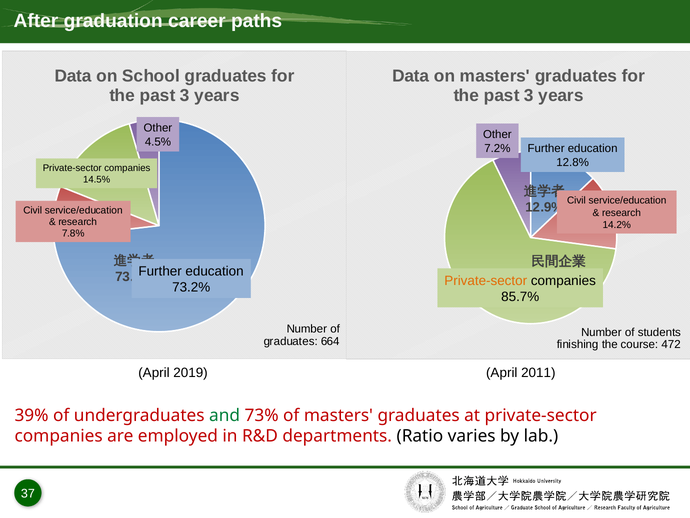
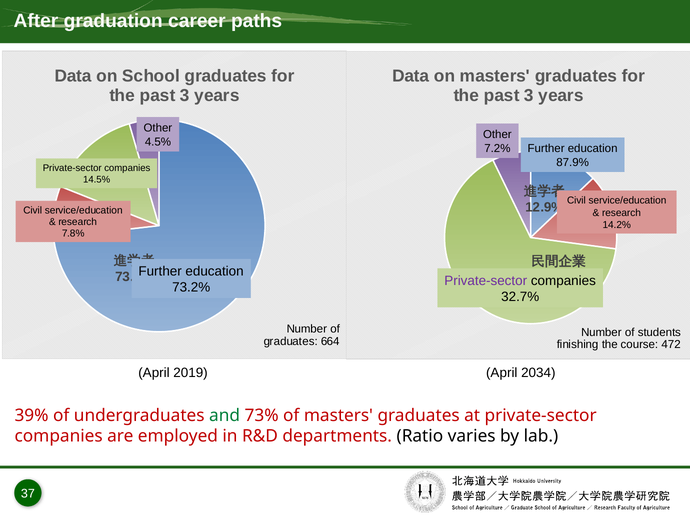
12.8%: 12.8% -> 87.9%
Private-sector at (486, 280) colour: orange -> purple
85.7%: 85.7% -> 32.7%
2011: 2011 -> 2034
